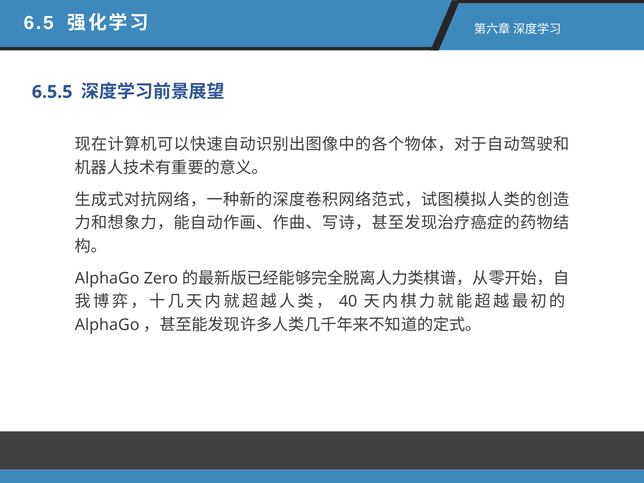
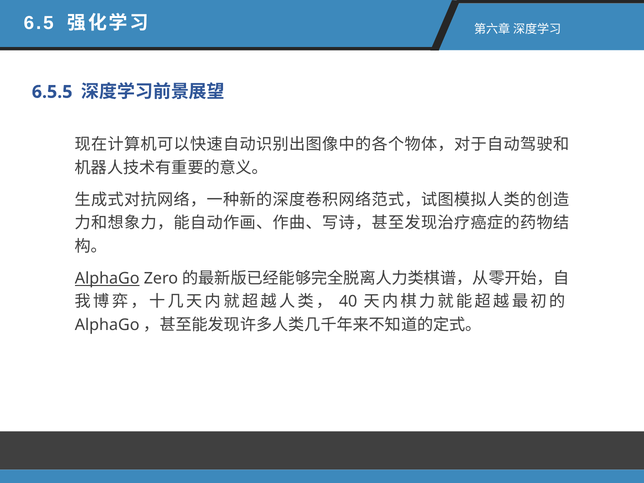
AlphaGo underline: none -> present
